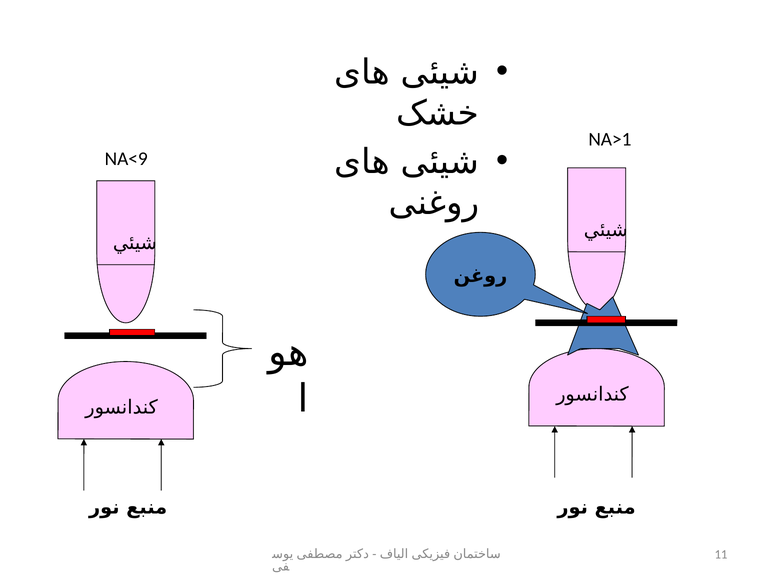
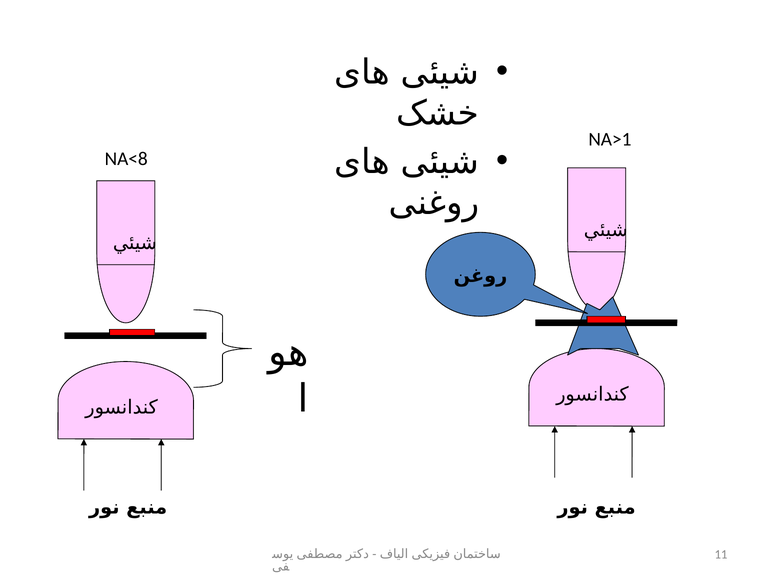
NA<9: NA<9 -> NA<8
